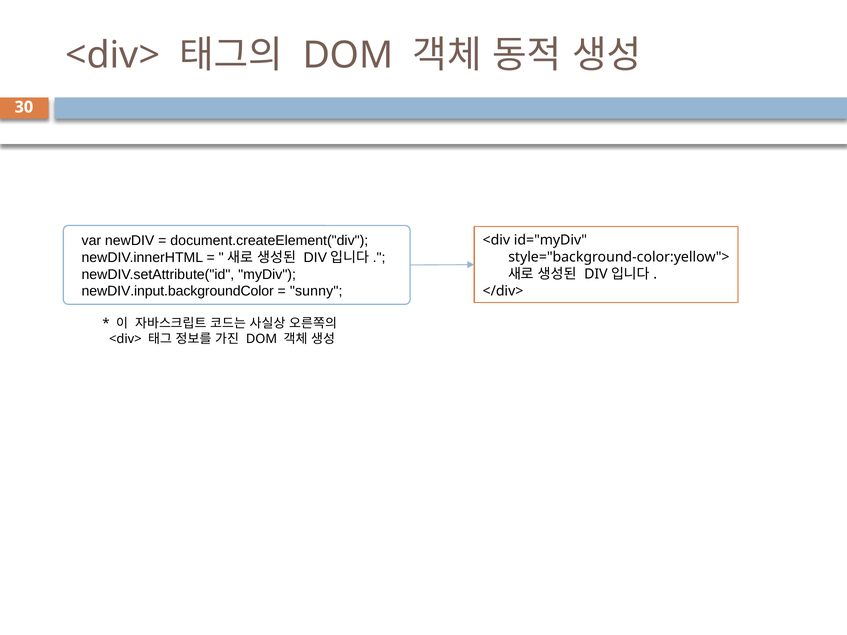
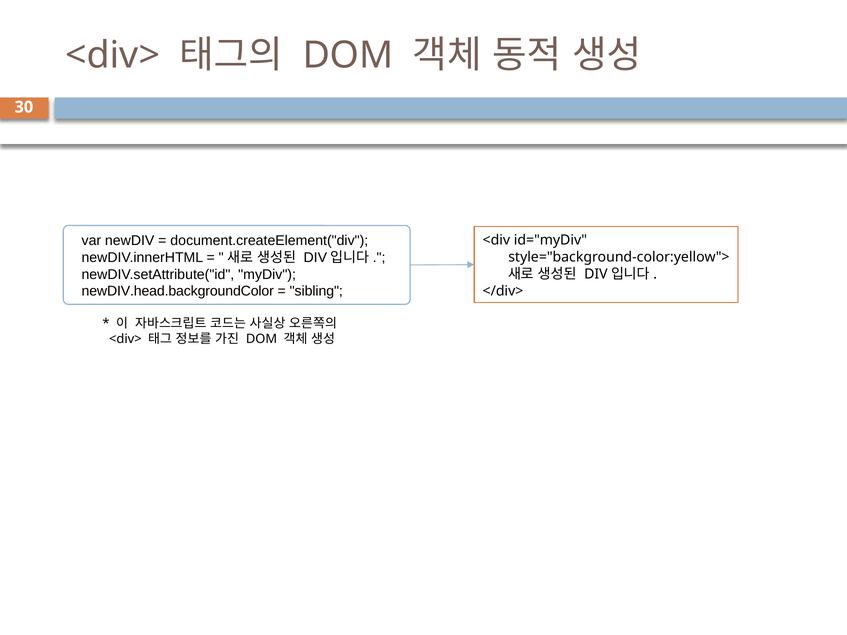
newDIV.input.backgroundColor: newDIV.input.backgroundColor -> newDIV.head.backgroundColor
sunny: sunny -> sibling
